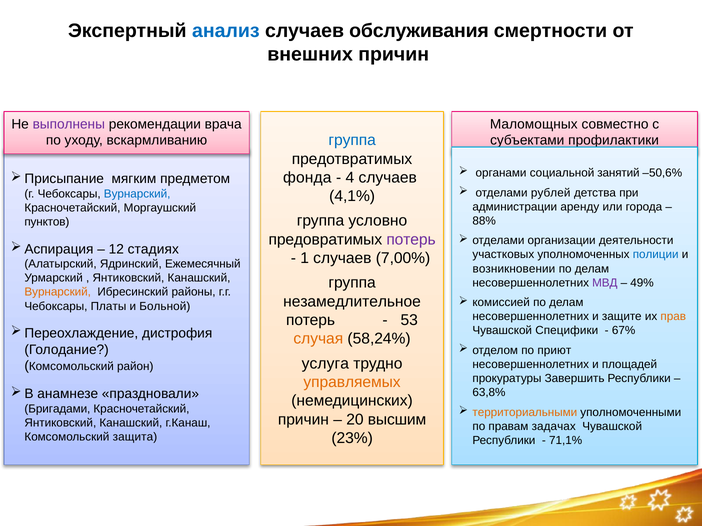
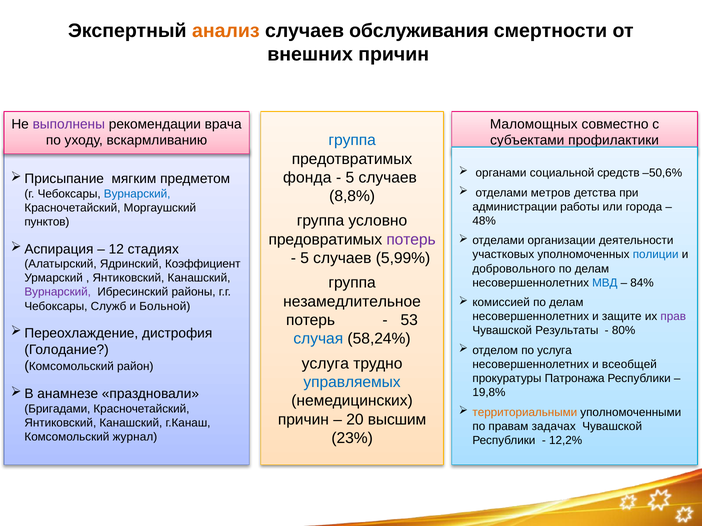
анализ colour: blue -> orange
занятий: занятий -> средств
4 at (350, 178): 4 -> 5
рублей: рублей -> метров
4,1%: 4,1% -> 8,8%
аренду: аренду -> работы
88%: 88% -> 48%
1 at (305, 258): 1 -> 5
7,00%: 7,00% -> 5,99%
Ежемесячный: Ежемесячный -> Коэффициент
возникновении: возникновении -> добровольного
МВД colour: purple -> blue
49%: 49% -> 84%
Вурнарский at (58, 292) colour: orange -> purple
Платы: Платы -> Служб
прав colour: orange -> purple
Специфики: Специфики -> Результаты
67%: 67% -> 80%
случая colour: orange -> blue
по приют: приют -> услуга
площадей: площадей -> всеобщей
Завершить: Завершить -> Патронажа
управляемых colour: orange -> blue
63,8%: 63,8% -> 19,8%
защита: защита -> журнал
71,1%: 71,1% -> 12,2%
